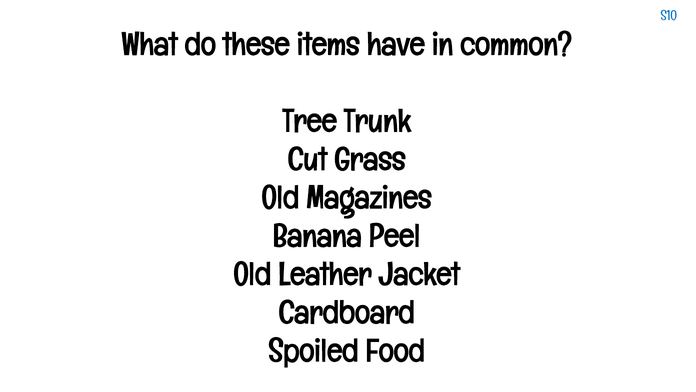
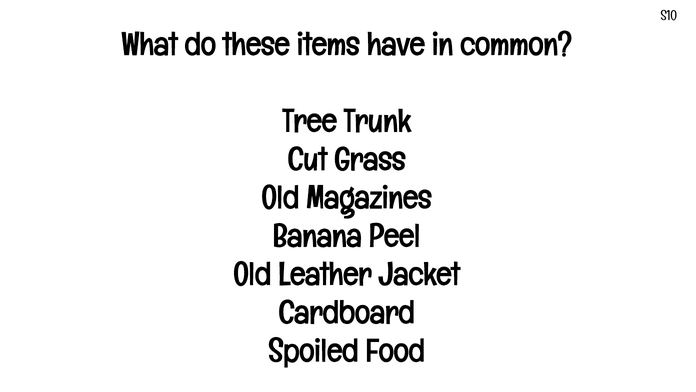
S10 colour: blue -> black
